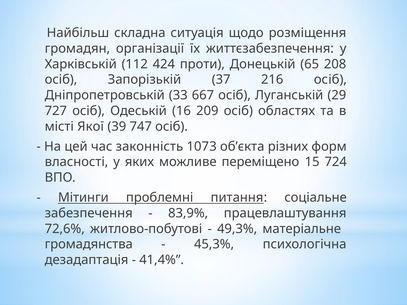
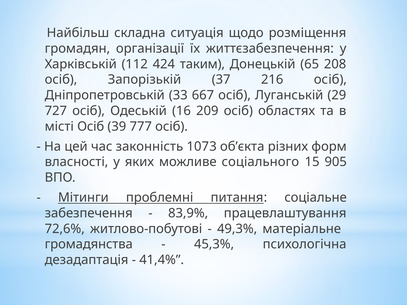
проти: проти -> таким
місті Якої: Якої -> Осіб
747: 747 -> 777
переміщено: переміщено -> соціального
724: 724 -> 905
